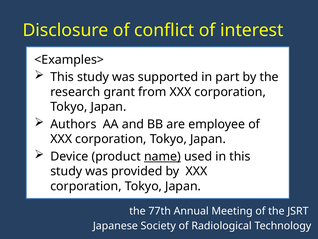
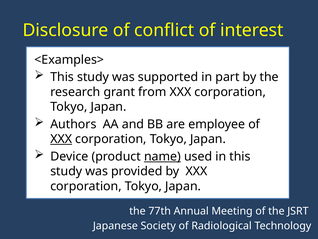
XXX at (61, 139) underline: none -> present
